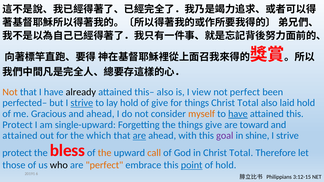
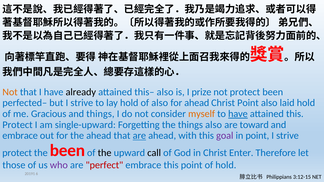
view: view -> prize
not perfect: perfect -> protect
strive at (82, 103) underline: present -> none
of give: give -> also
for things: things -> ahead
Total at (248, 103): Total -> Point
and ahead: ahead -> things
things give: give -> also
attained at (20, 136): attained -> embrace
the which: which -> ahead
in shine: shine -> point
the bless: bless -> been
the at (105, 153) colour: orange -> black
call colour: orange -> black
in Christ Total: Total -> Enter
who colour: black -> purple
perfect at (104, 165) colour: orange -> red
point at (192, 165) underline: present -> none
